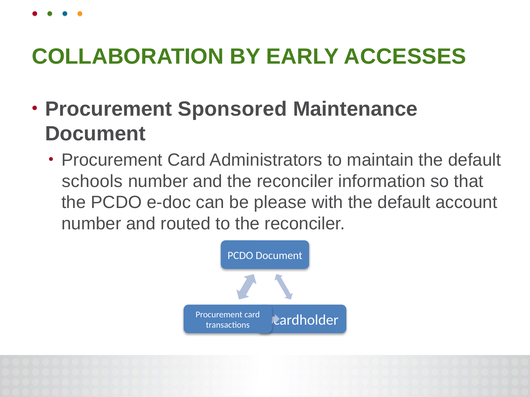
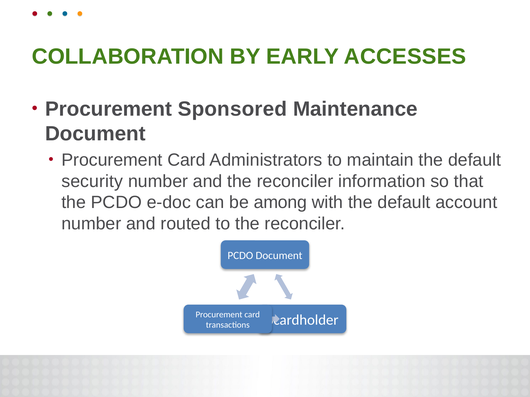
schools: schools -> security
please: please -> among
